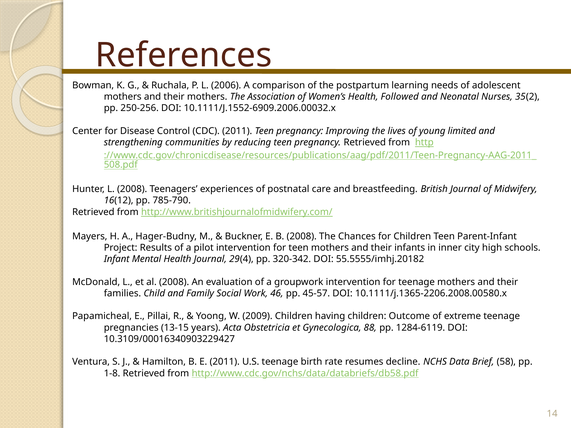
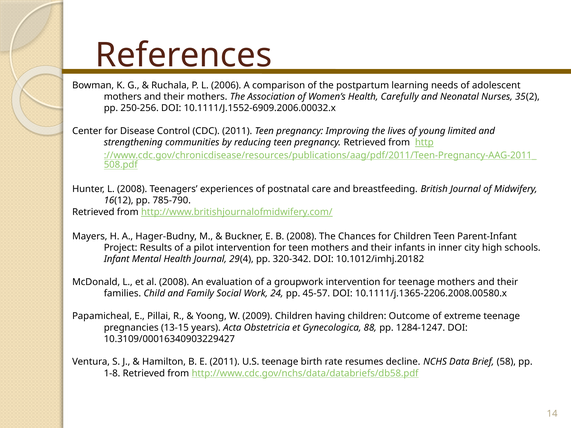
Followed: Followed -> Carefully
55.5555/imhj.20182: 55.5555/imhj.20182 -> 10.1012/imhj.20182
46: 46 -> 24
1284-6119: 1284-6119 -> 1284-1247
